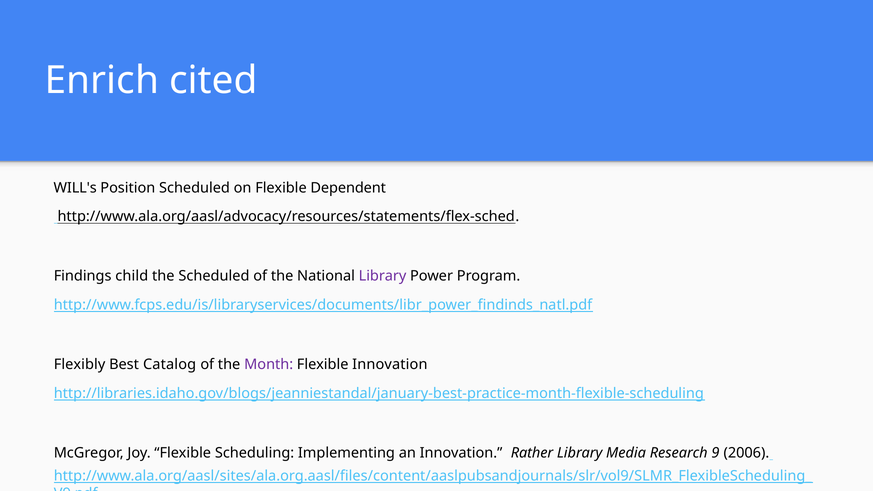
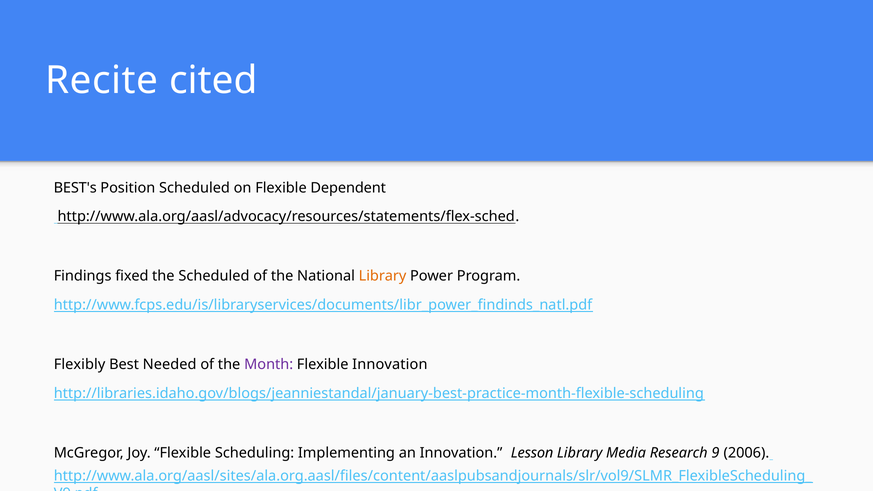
Enrich: Enrich -> Recite
WILL's: WILL's -> BEST's
child: child -> fixed
Library at (383, 276) colour: purple -> orange
Catalog: Catalog -> Needed
Rather: Rather -> Lesson
